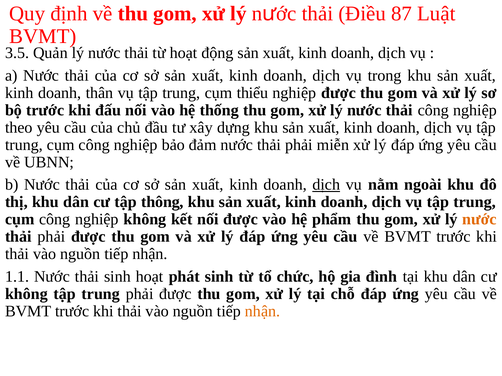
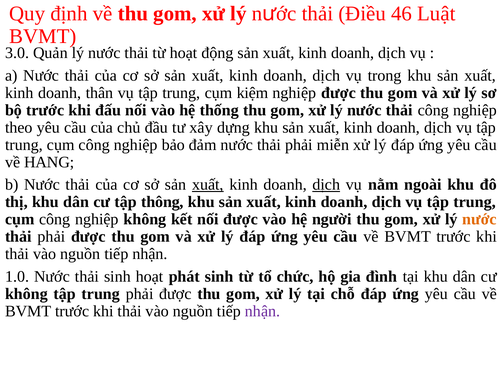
87: 87 -> 46
3.5: 3.5 -> 3.0
thiểu: thiểu -> kiệm
UBNN: UBNN -> HANG
xuất at (208, 185) underline: none -> present
phẩm: phẩm -> người
1.1: 1.1 -> 1.0
nhận at (263, 312) colour: orange -> purple
